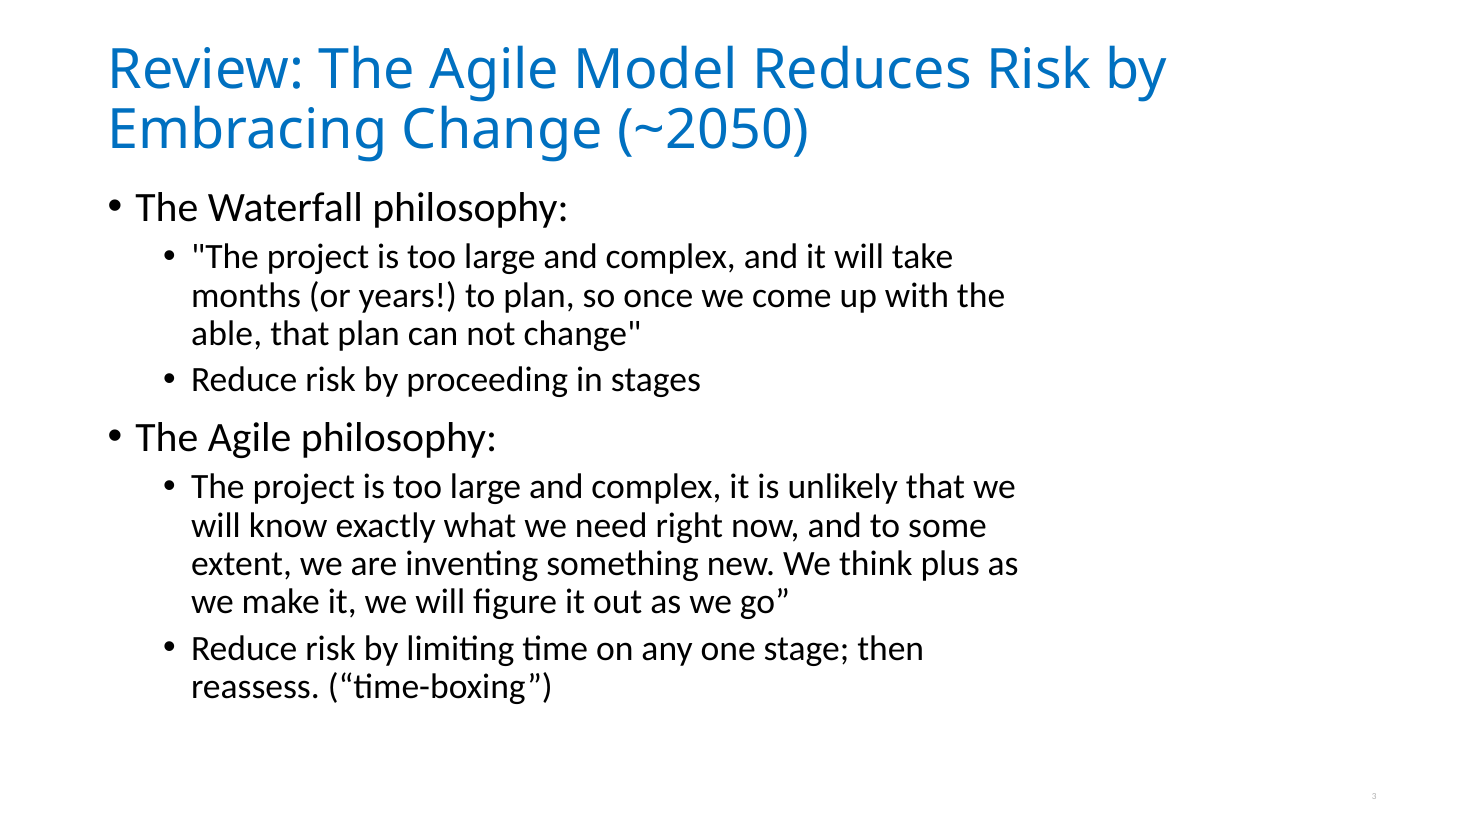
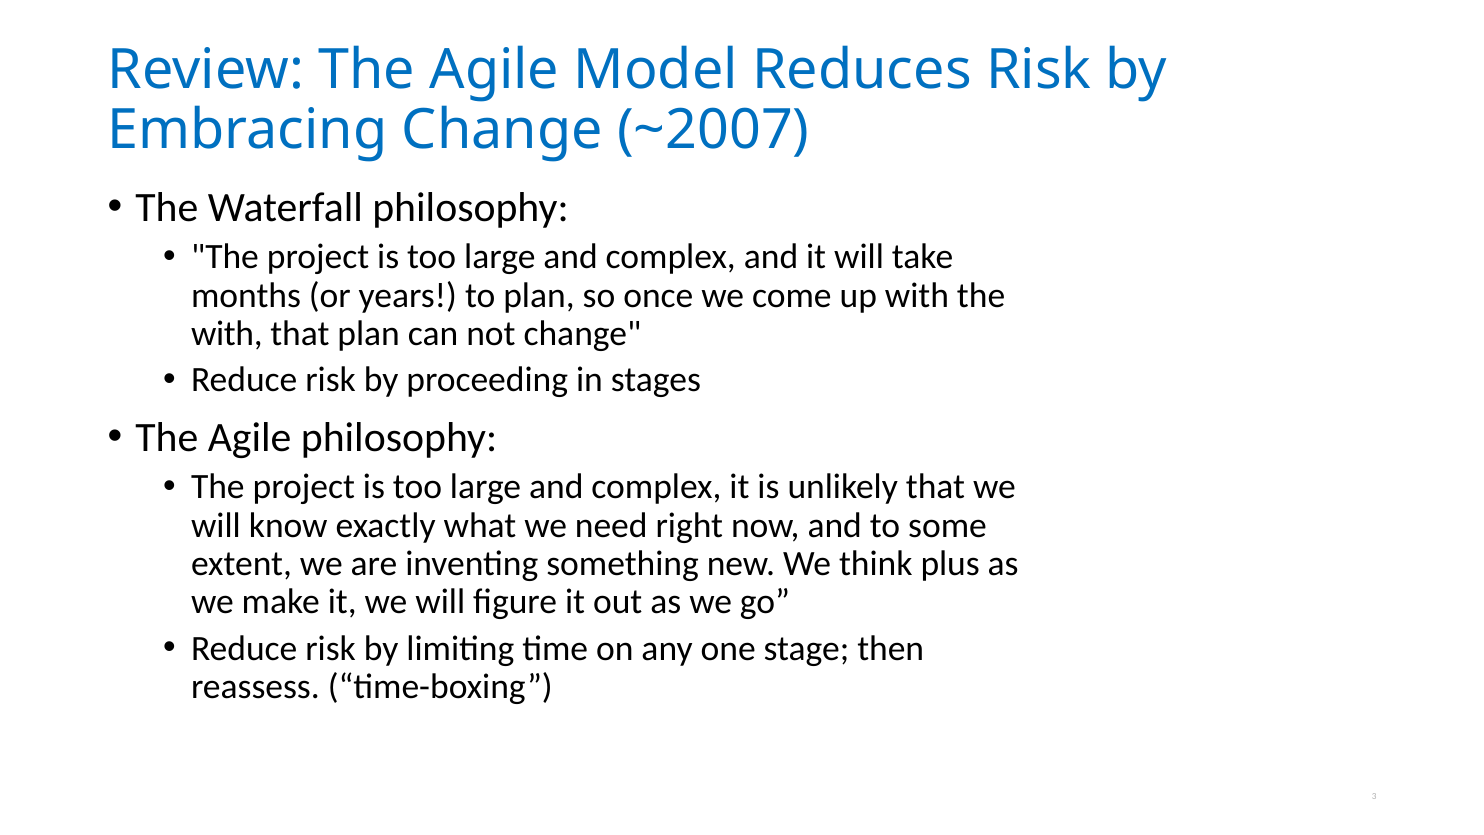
~2050: ~2050 -> ~2007
able at (227, 334): able -> with
